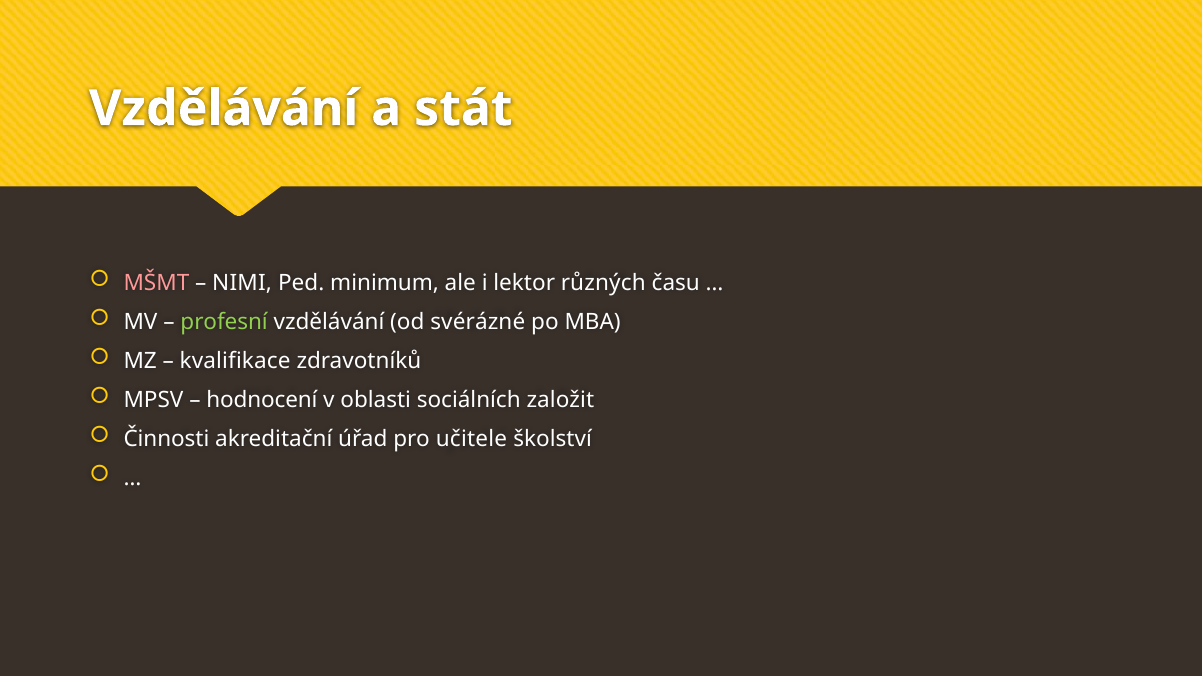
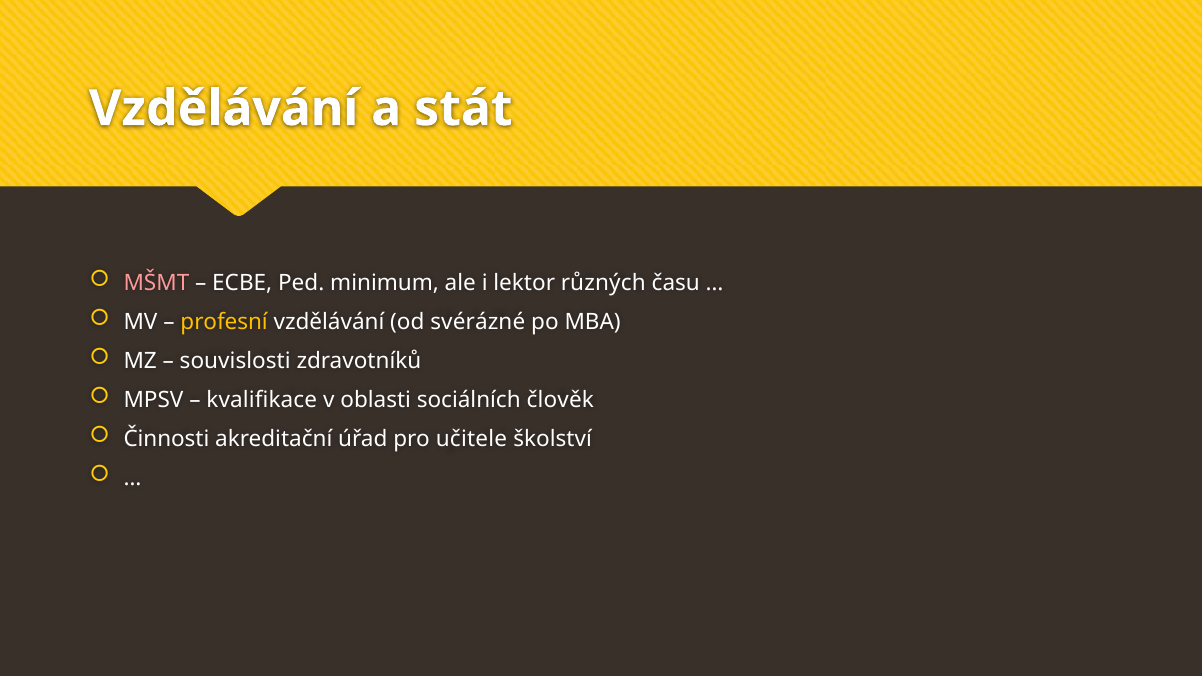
NIMI: NIMI -> ECBE
profesní colour: light green -> yellow
kvalifikace: kvalifikace -> souvislosti
hodnocení: hodnocení -> kvalifikace
založit: založit -> člověk
